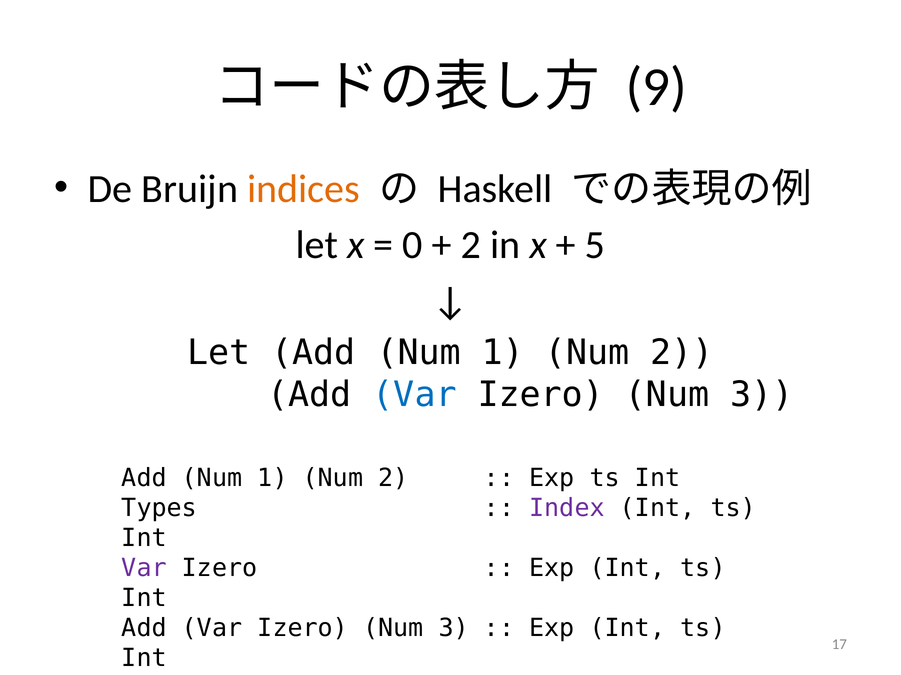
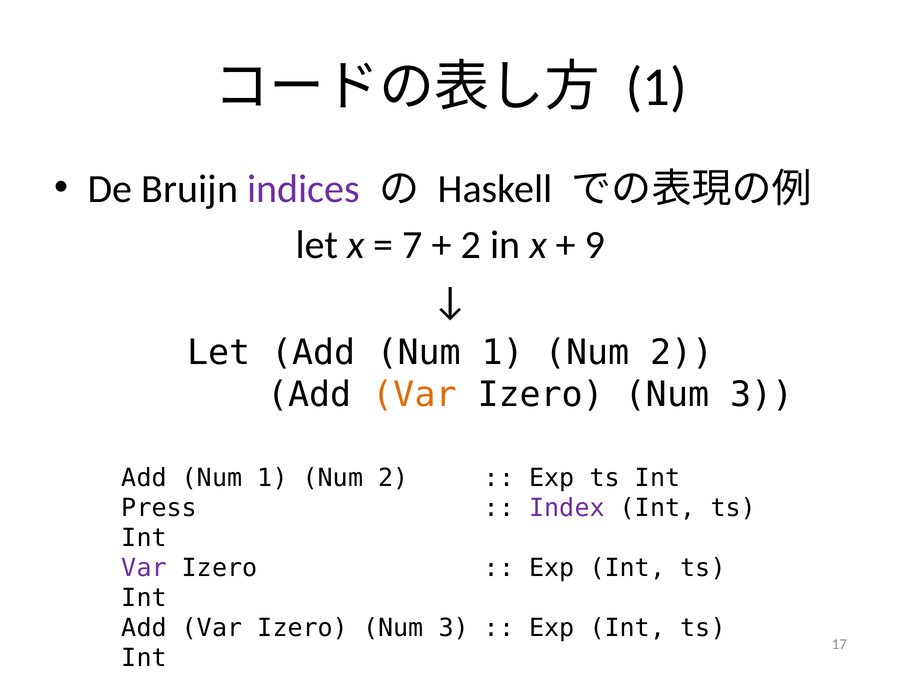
9 at (656, 87): 9 -> 1
indices colour: orange -> purple
0: 0 -> 7
5: 5 -> 9
Var at (415, 395) colour: blue -> orange
Types: Types -> Press
